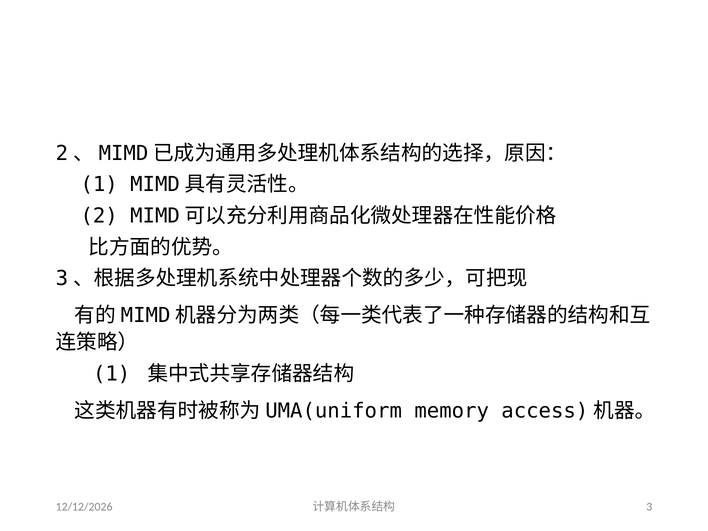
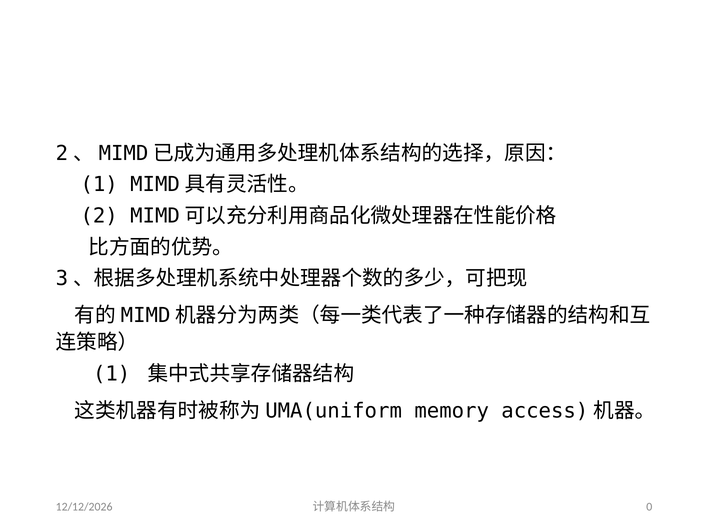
3: 3 -> 0
